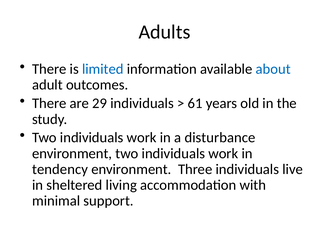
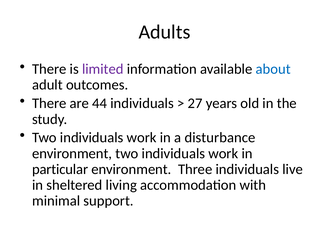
limited colour: blue -> purple
29: 29 -> 44
61: 61 -> 27
tendency: tendency -> particular
